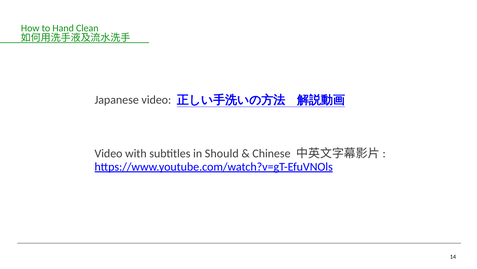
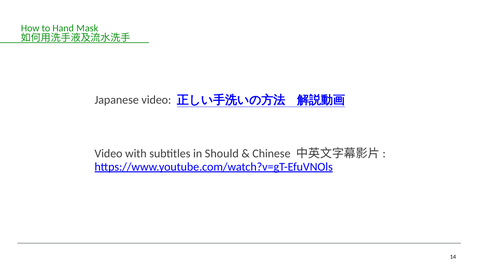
Clean: Clean -> Mask
